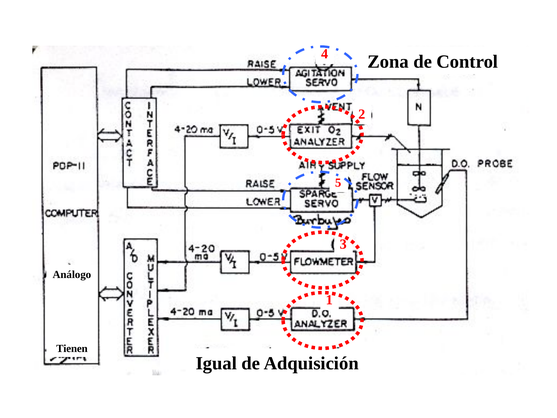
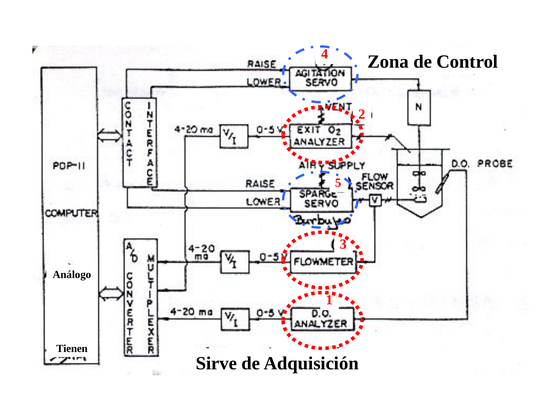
Igual: Igual -> Sirve
